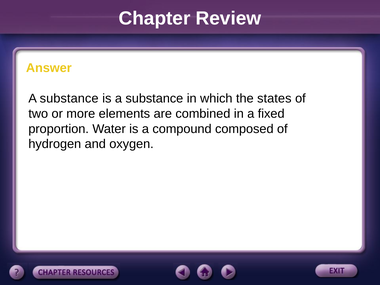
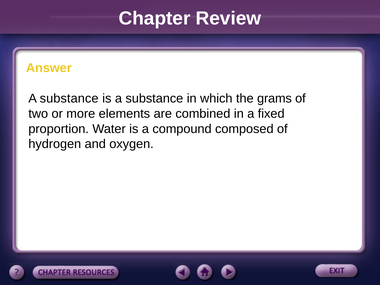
states: states -> grams
